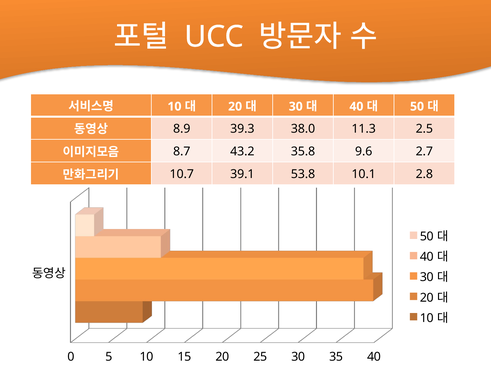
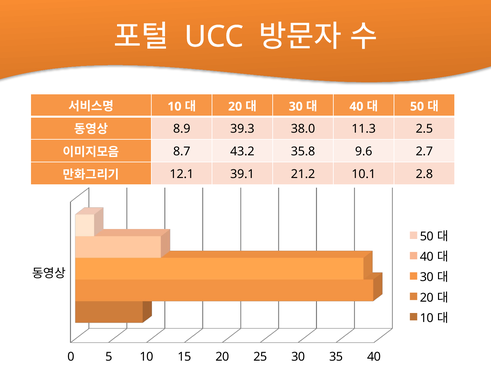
10.7: 10.7 -> 12.1
53.8: 53.8 -> 21.2
